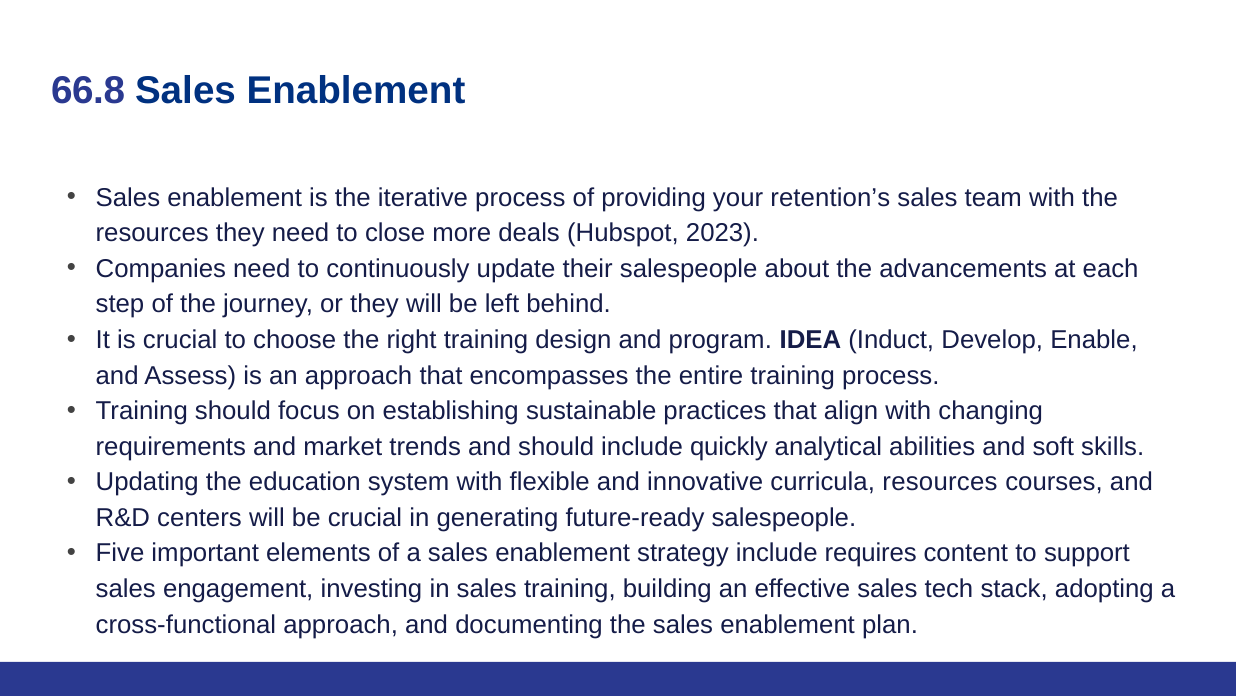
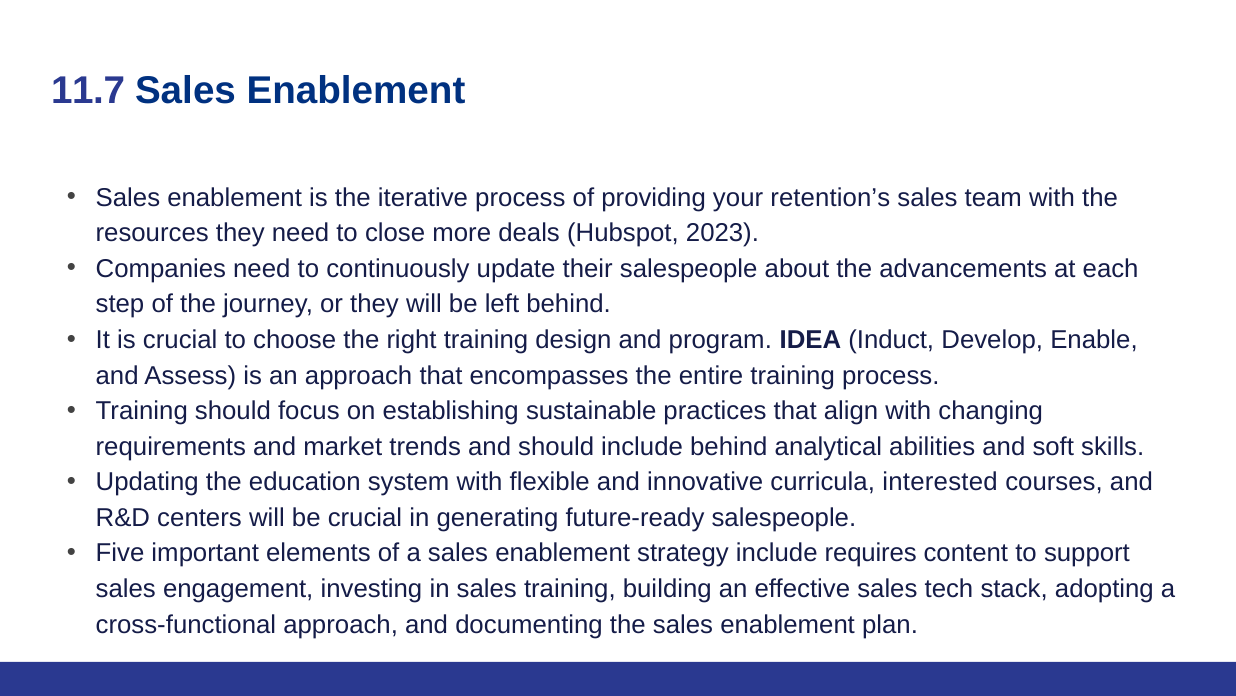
66.8: 66.8 -> 11.7
include quickly: quickly -> behind
curricula resources: resources -> interested
